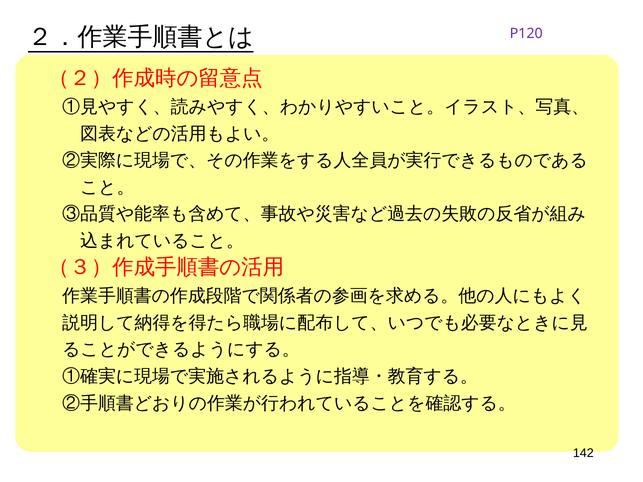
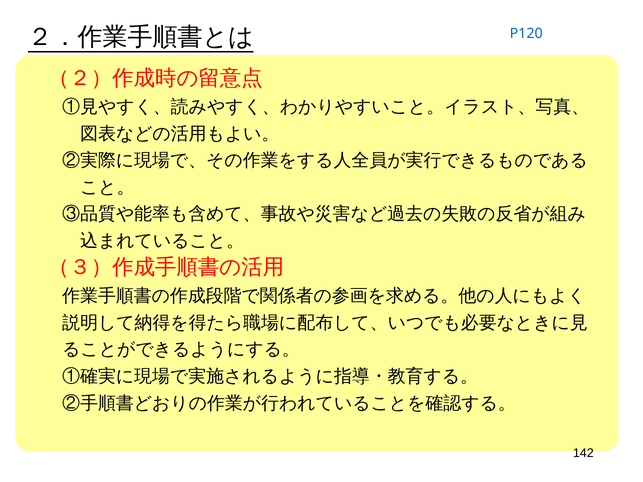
P120 colour: purple -> blue
